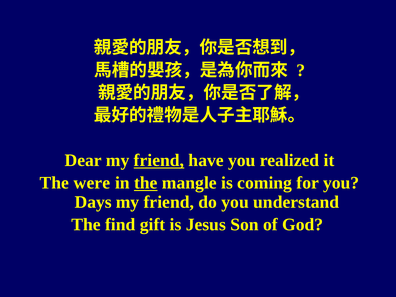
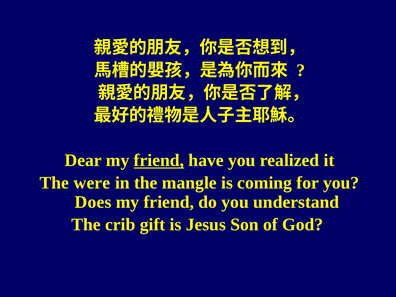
the at (146, 183) underline: present -> none
Days: Days -> Does
find: find -> crib
